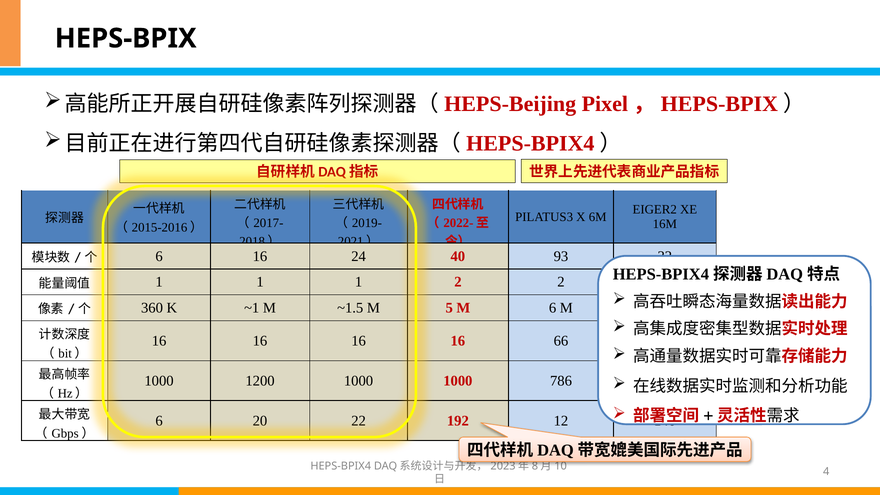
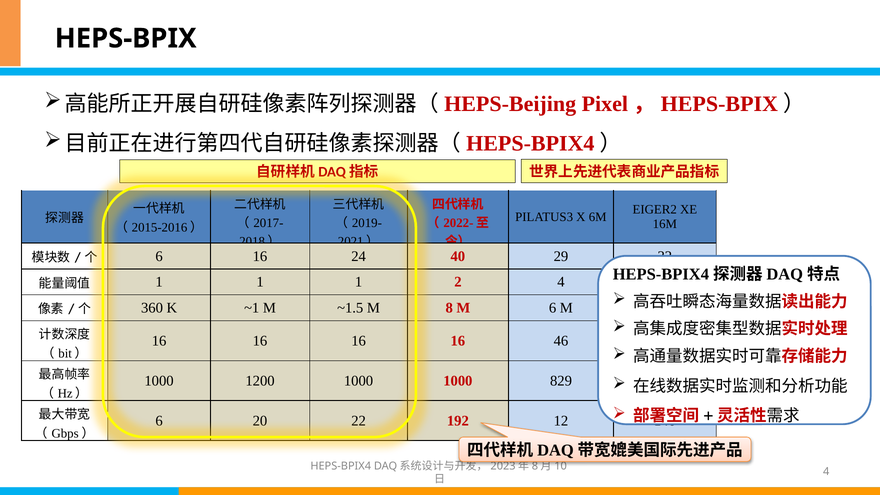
93: 93 -> 29
2 at (561, 282): 2 -> 4
5: 5 -> 8
66: 66 -> 46
786: 786 -> 829
